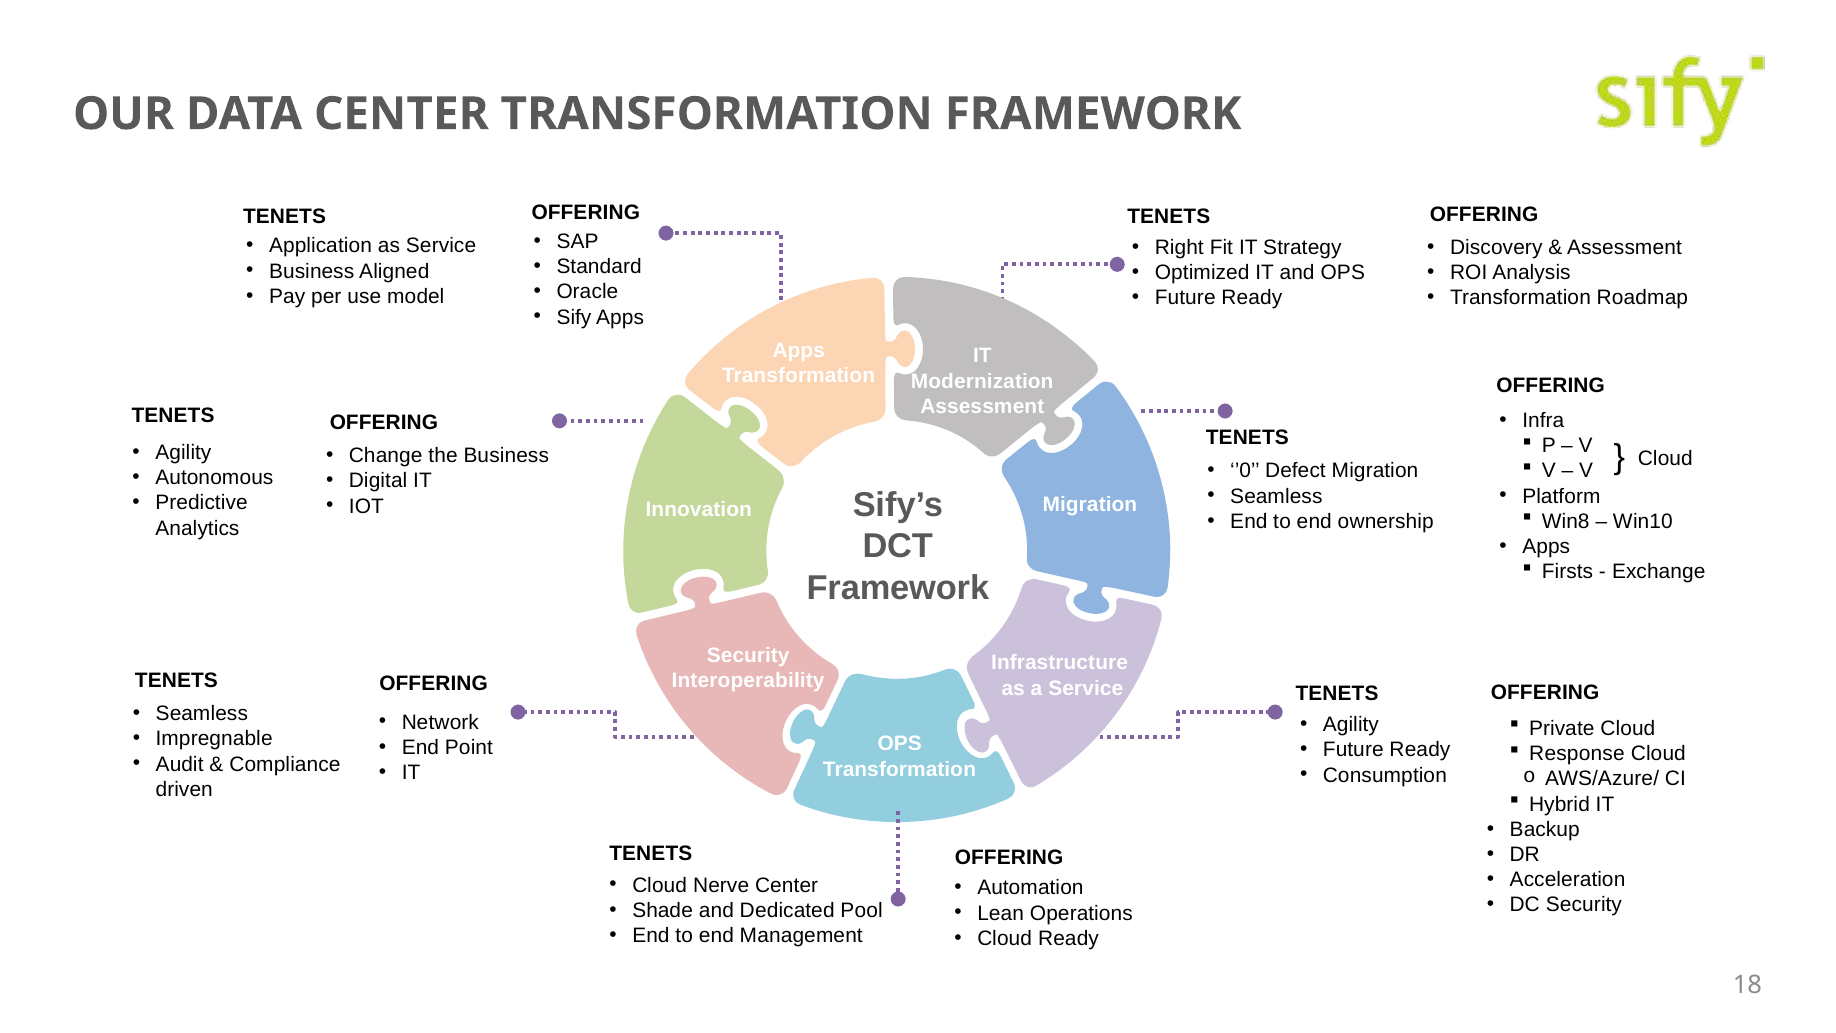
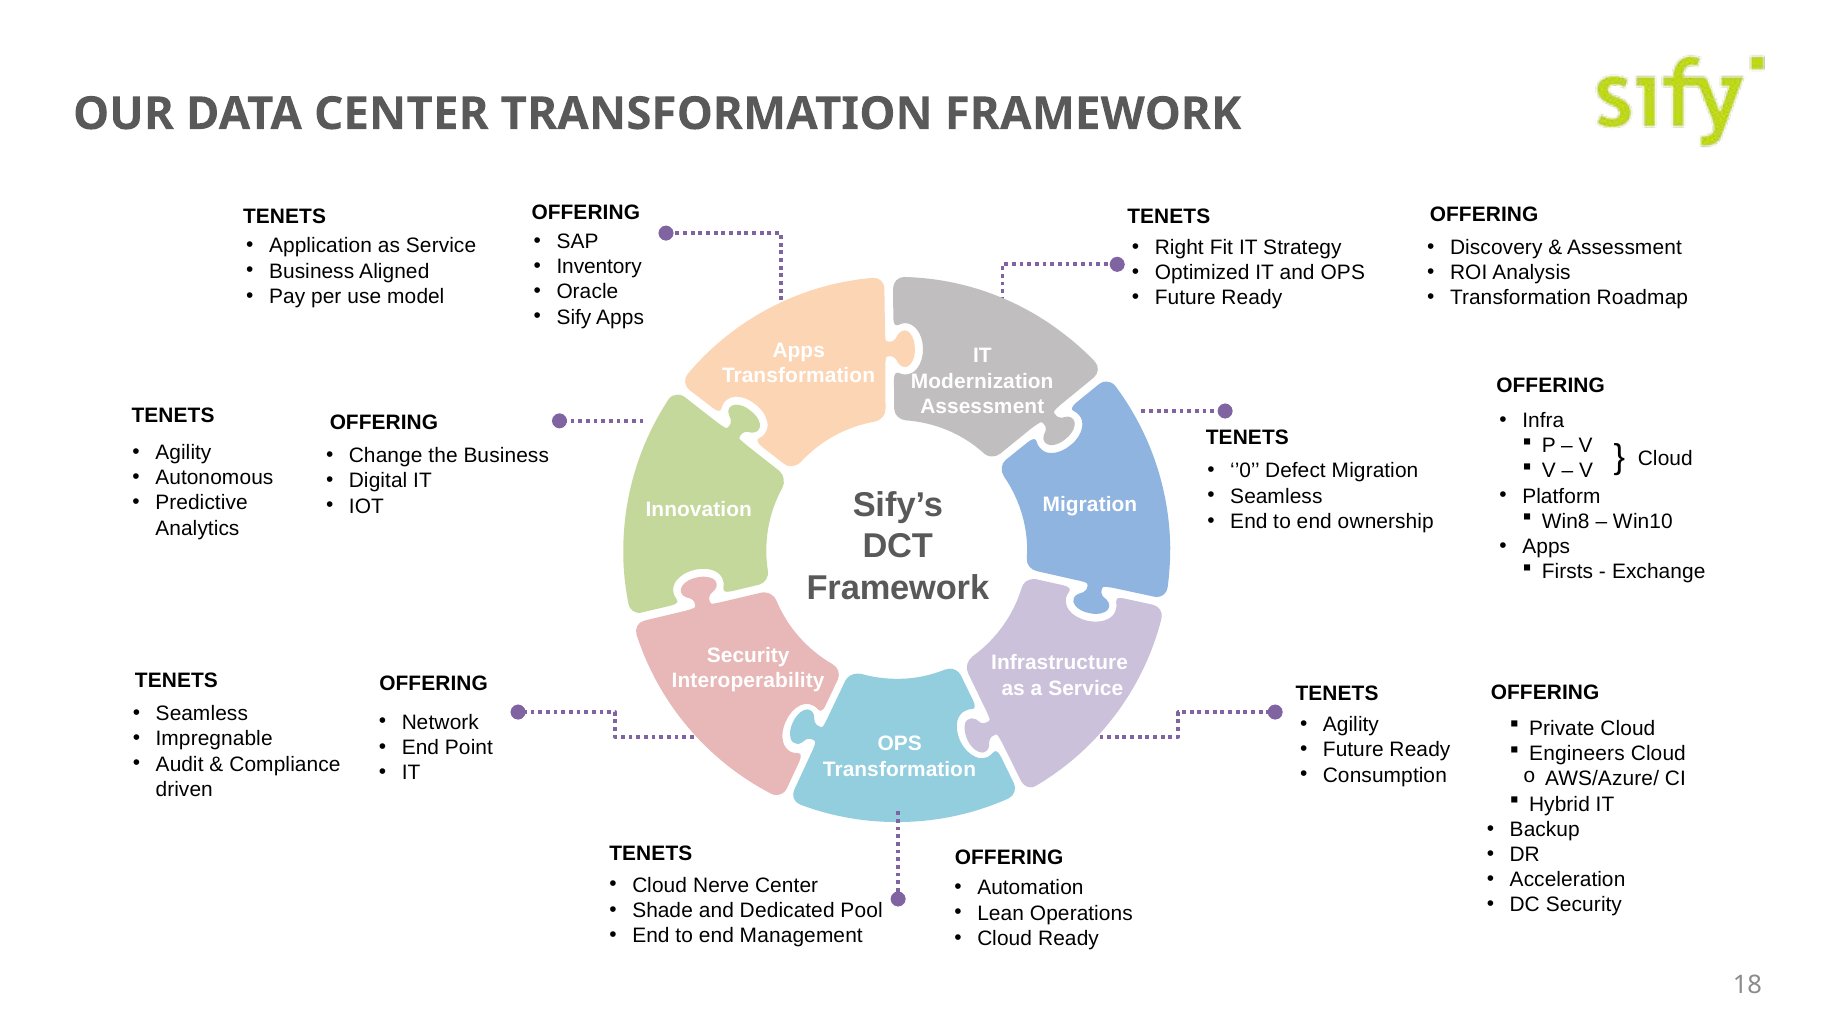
Standard: Standard -> Inventory
Response: Response -> Engineers
